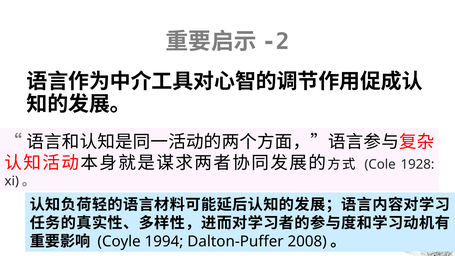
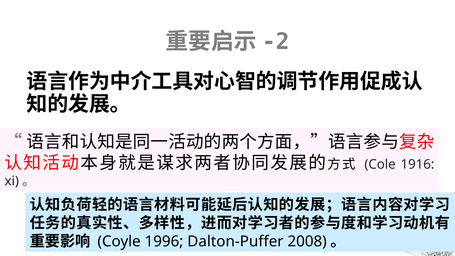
1928: 1928 -> 1916
1994: 1994 -> 1996
